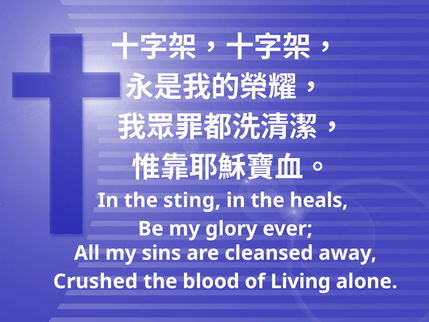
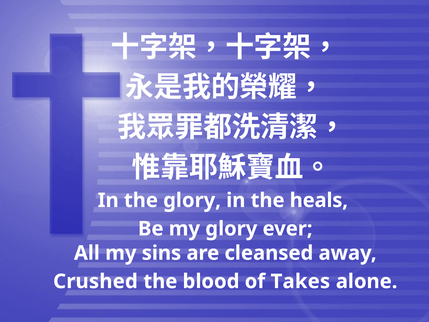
the sting: sting -> glory
Living: Living -> Takes
